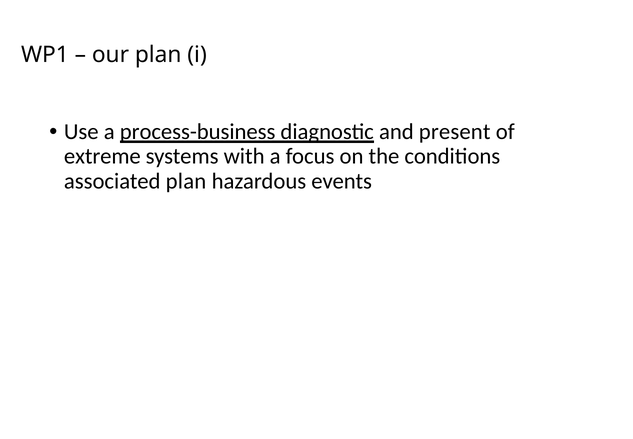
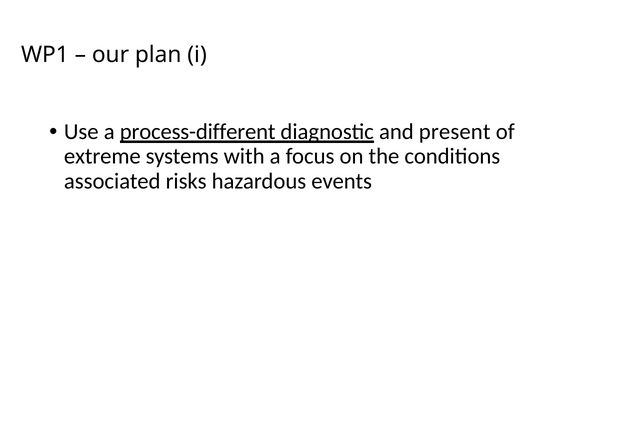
process-business: process-business -> process-different
associated plan: plan -> risks
